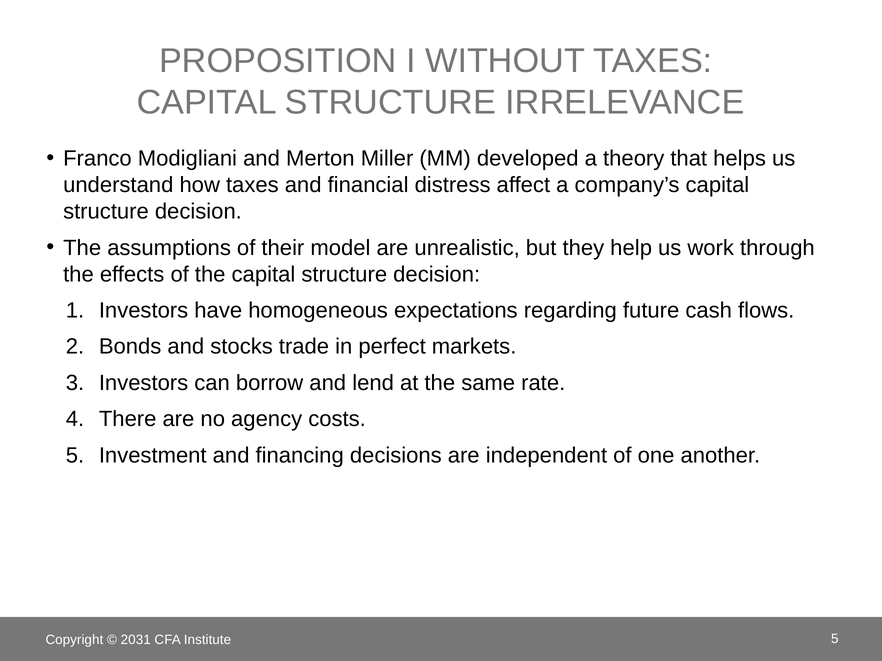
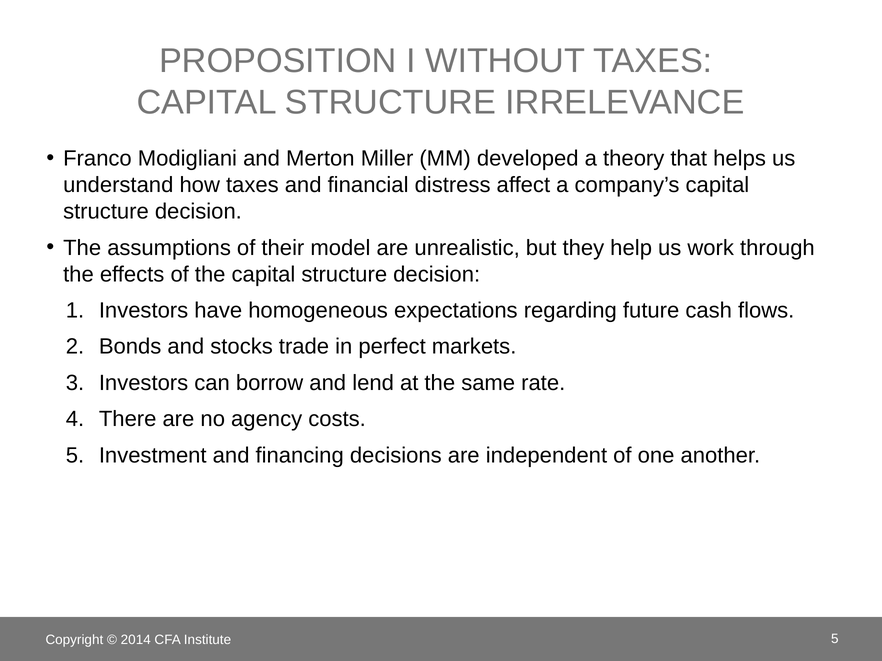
2031: 2031 -> 2014
